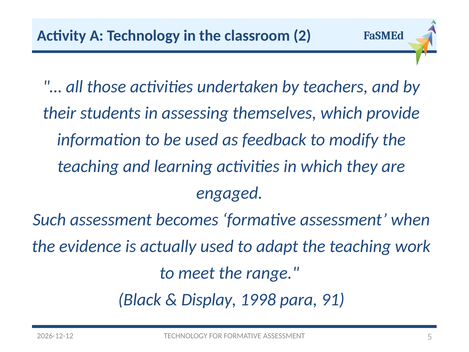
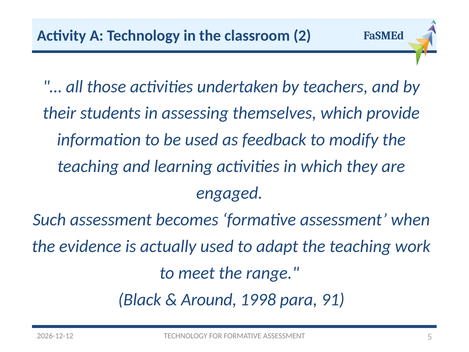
Display: Display -> Around
